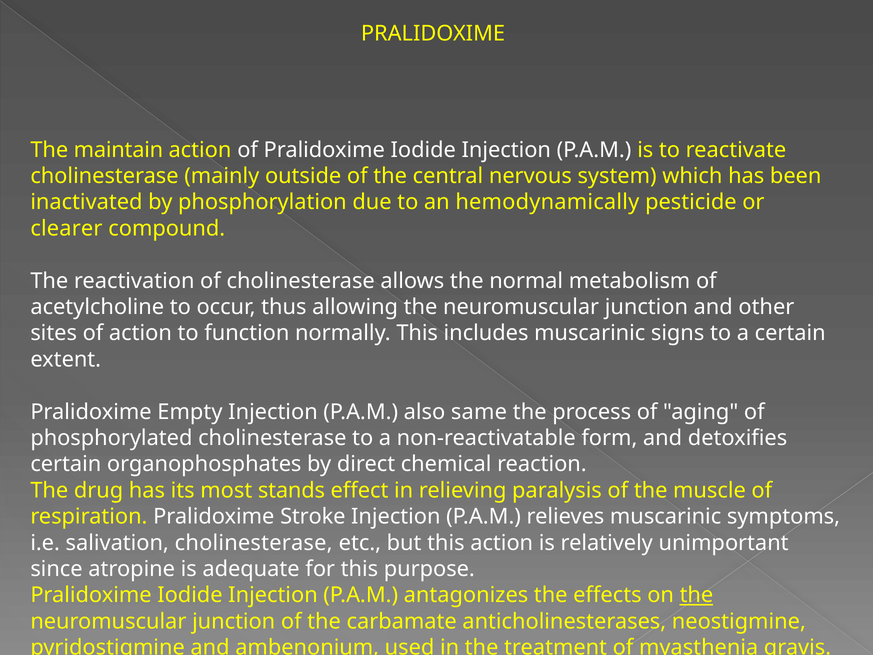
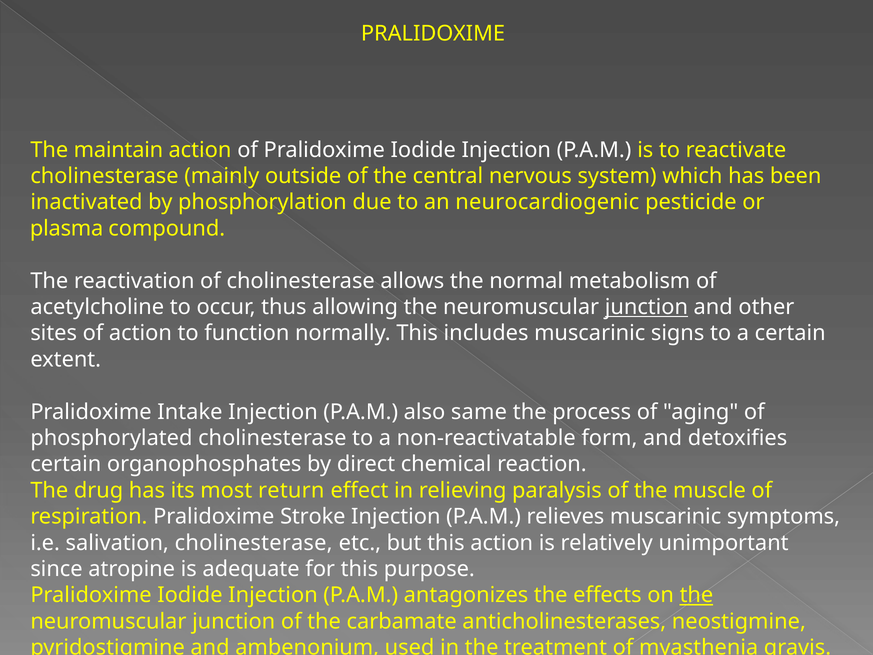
hemodynamically: hemodynamically -> neurocardiogenic
clearer: clearer -> plasma
junction at (646, 307) underline: none -> present
Empty: Empty -> Intake
stands: stands -> return
